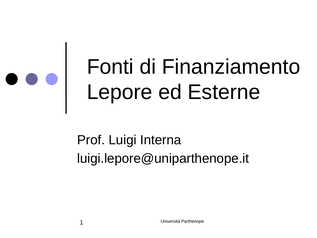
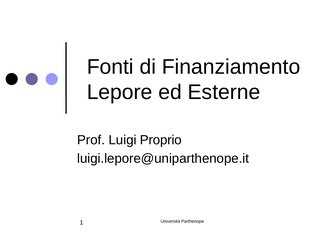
Interna: Interna -> Proprio
